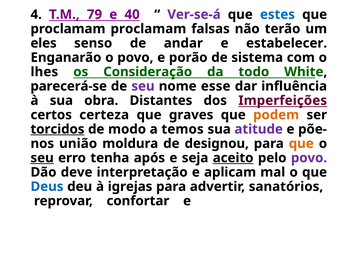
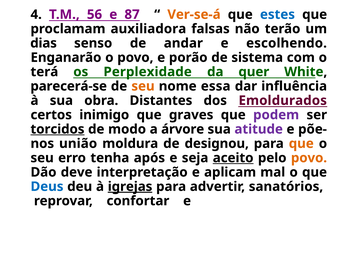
79: 79 -> 56
40: 40 -> 87
Ver-se-á colour: purple -> orange
proclamam proclamam: proclamam -> auxiliadora
eles: eles -> dias
estabelecer: estabelecer -> escolhendo
lhes: lhes -> terá
Consideração: Consideração -> Perplexidade
todo: todo -> quer
seu at (143, 86) colour: purple -> orange
esse: esse -> essa
Imperfeições: Imperfeições -> Emoldurados
certeza: certeza -> inimigo
podem colour: orange -> purple
temos: temos -> árvore
seu at (42, 158) underline: present -> none
povo at (309, 158) colour: purple -> orange
igrejas underline: none -> present
